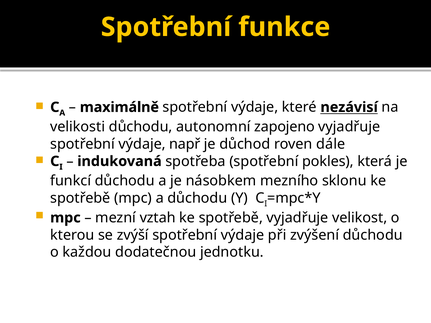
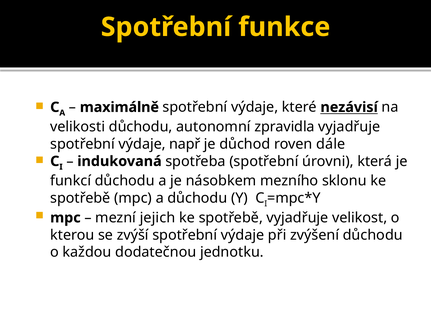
zapojeno: zapojeno -> zpravidla
pokles: pokles -> úrovni
vztah: vztah -> jejich
